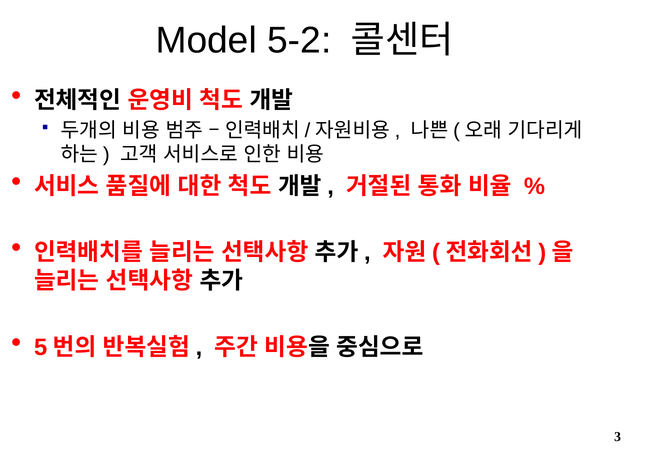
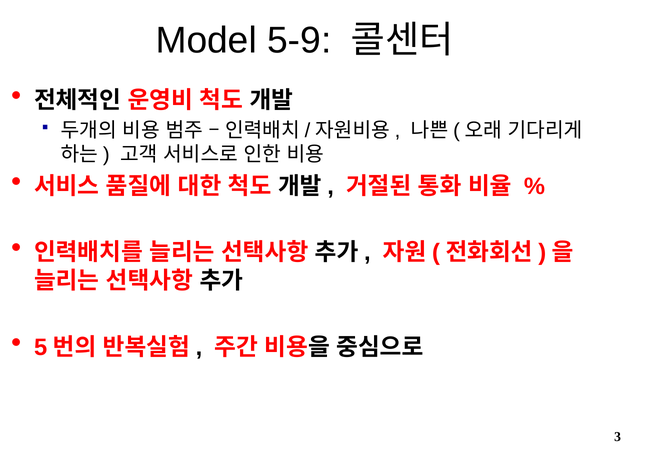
5-2: 5-2 -> 5-9
